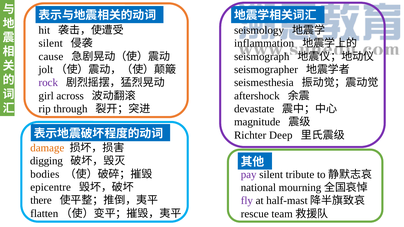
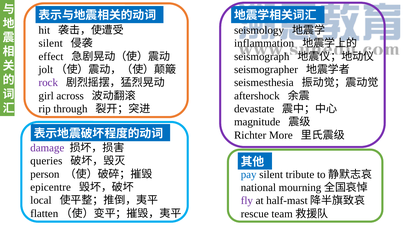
cause: cause -> effect
Deep: Deep -> More
damage colour: orange -> purple
digging: digging -> queries
bodies: bodies -> person
pay colour: purple -> blue
there: there -> local
